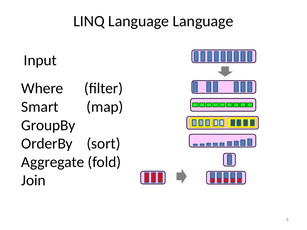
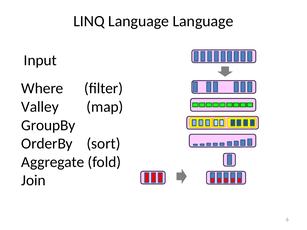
Smart: Smart -> Valley
